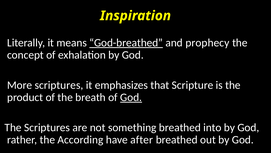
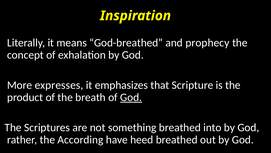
God-breathed underline: present -> none
More scriptures: scriptures -> expresses
after: after -> heed
